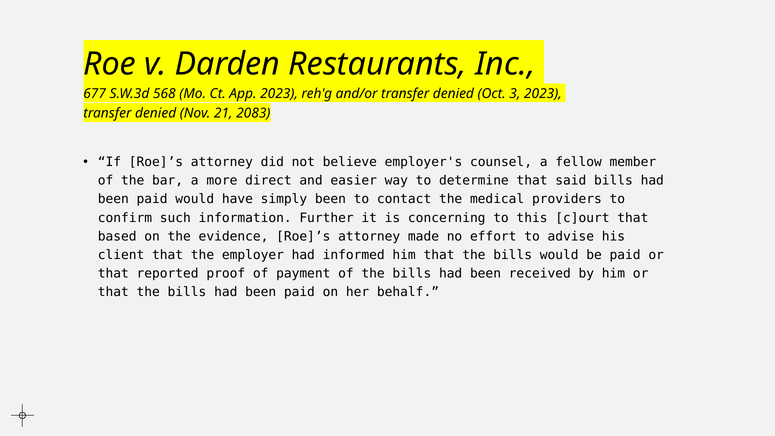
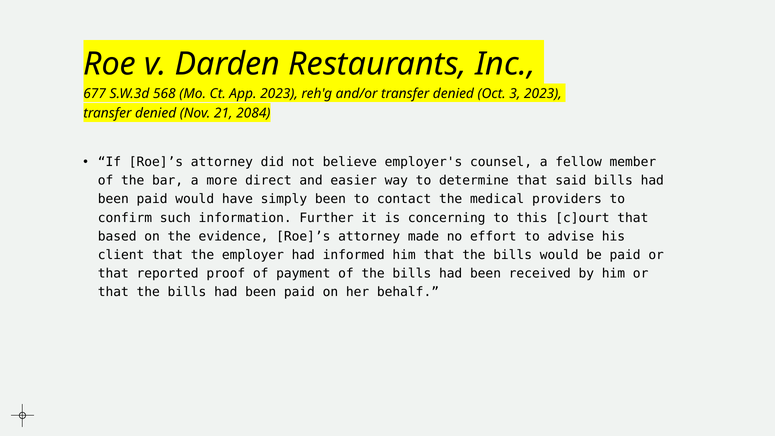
2083: 2083 -> 2084
